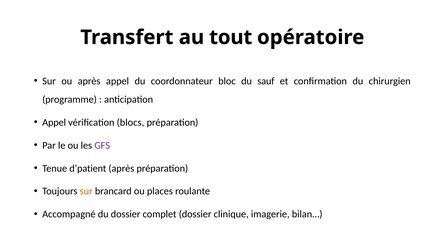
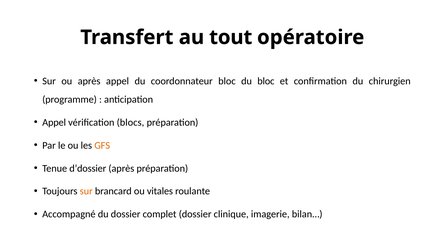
du sauf: sauf -> bloc
GFS colour: purple -> orange
d’patient: d’patient -> d’dossier
places: places -> vitales
